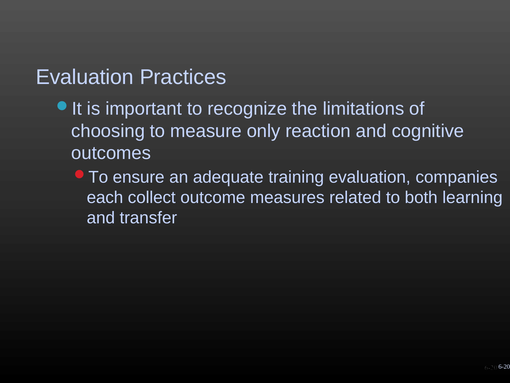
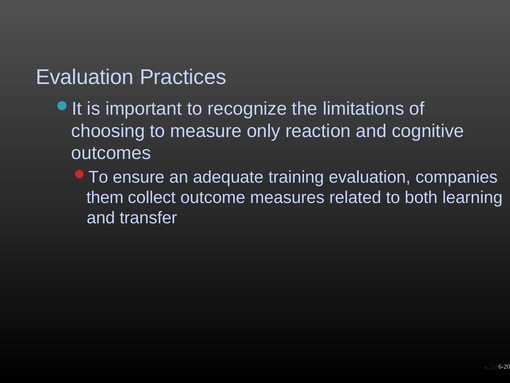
each: each -> them
